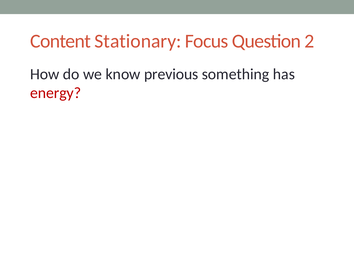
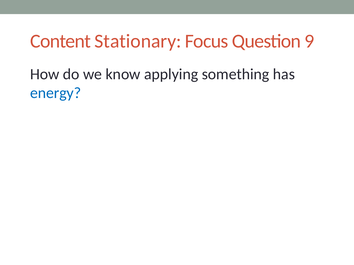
2: 2 -> 9
previous: previous -> applying
energy colour: red -> blue
